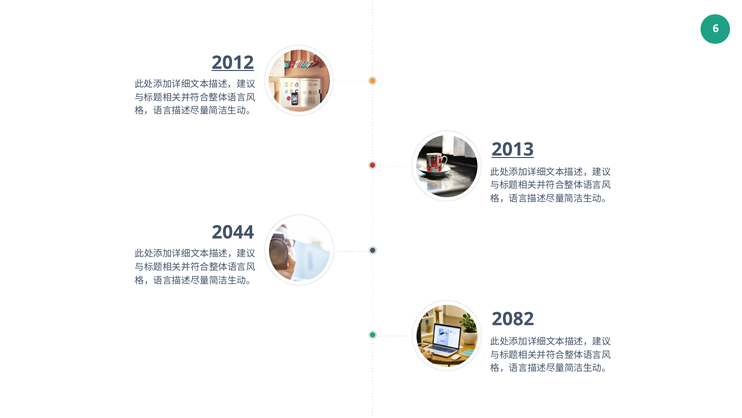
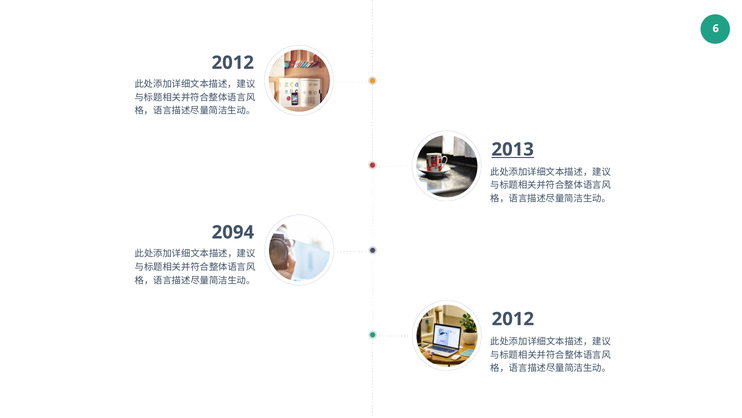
2012 at (233, 63) underline: present -> none
2044: 2044 -> 2094
2082 at (513, 319): 2082 -> 2012
